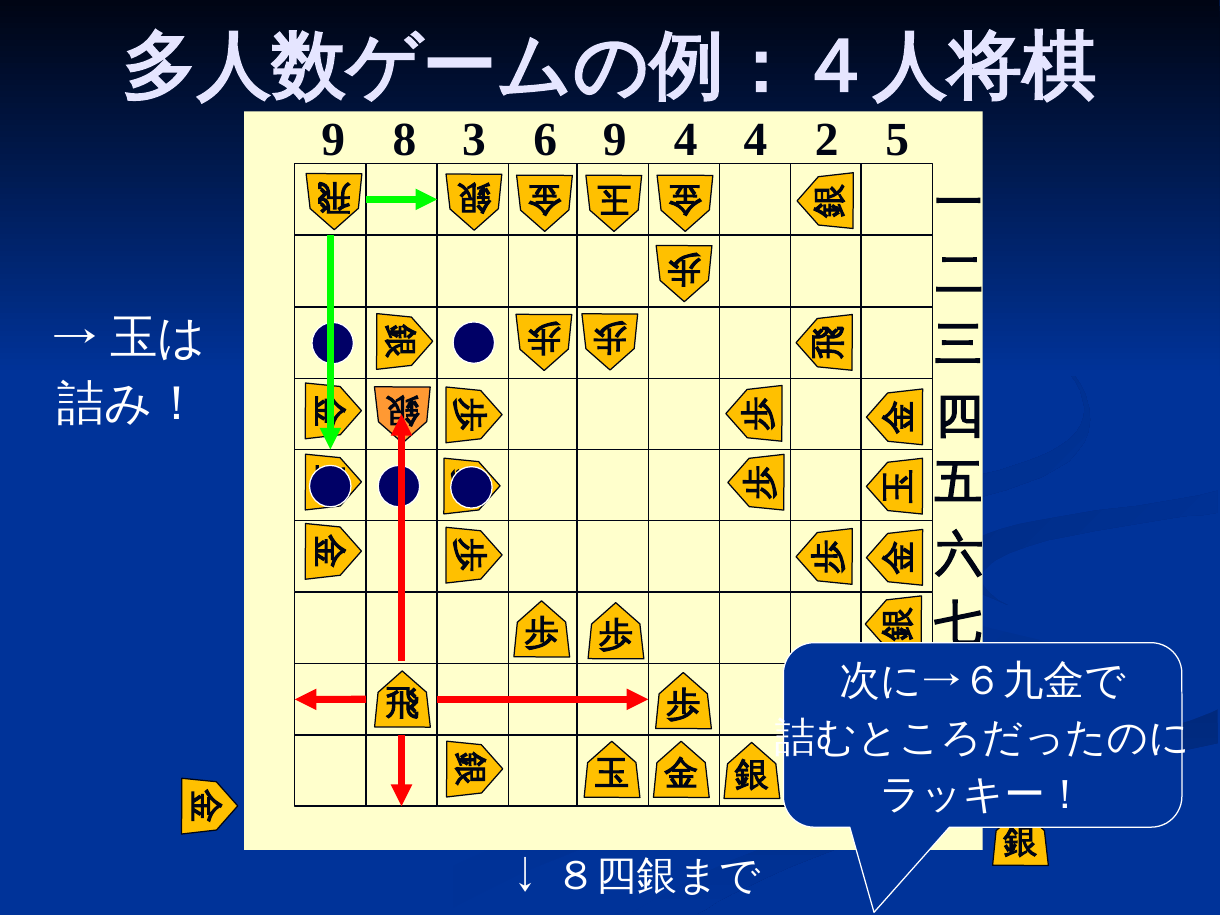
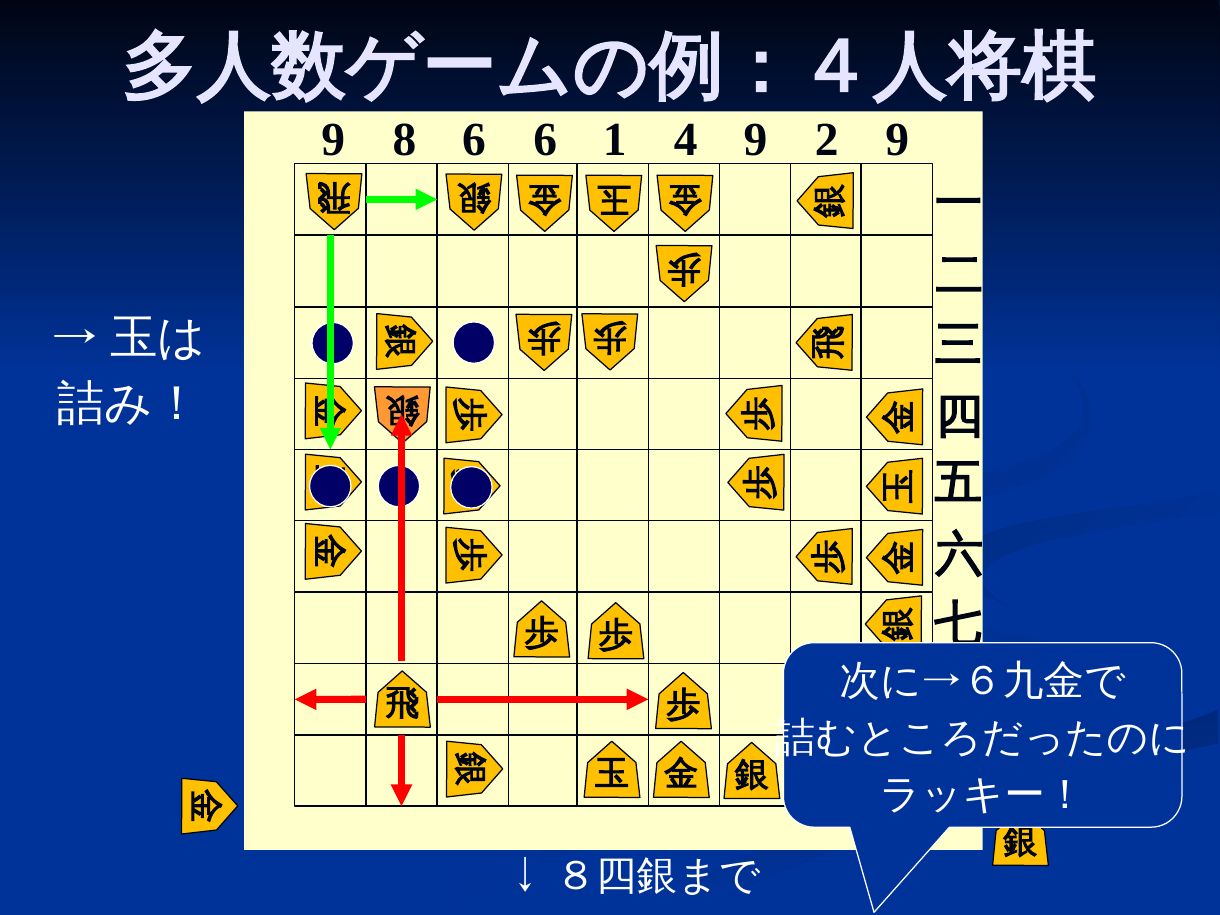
8 3: 3 -> 6
6 9: 9 -> 1
4 4: 4 -> 9
2 5: 5 -> 9
